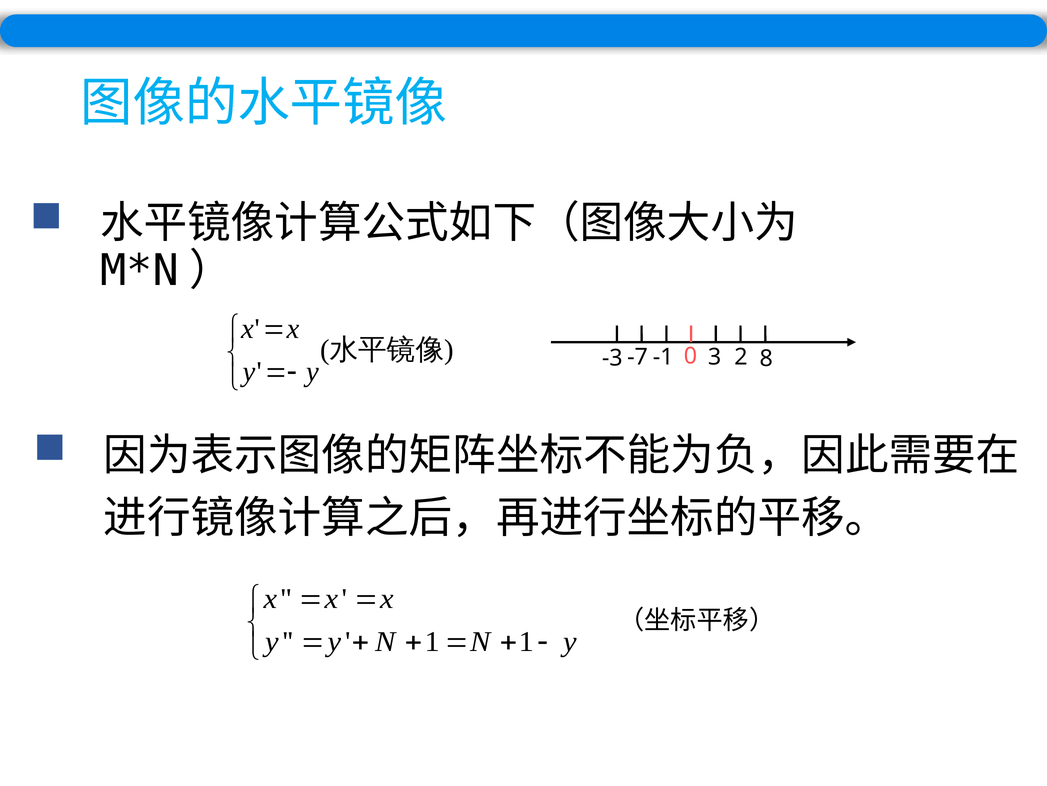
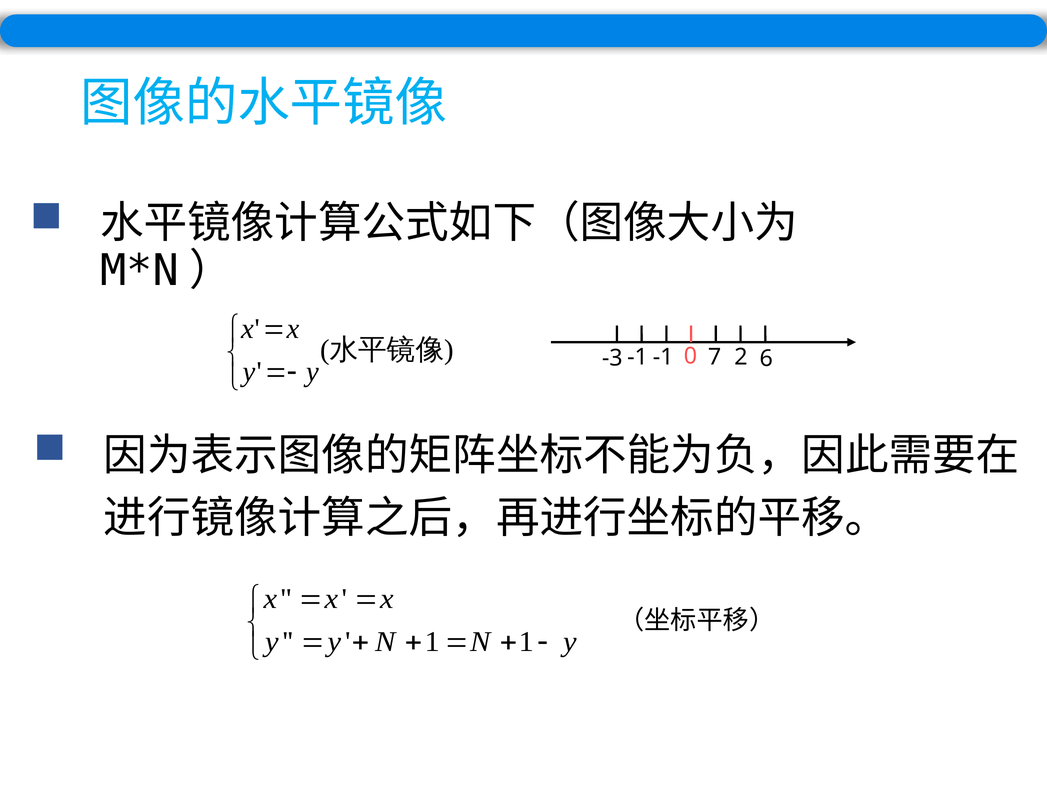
-7 at (638, 357): -7 -> -1
3: 3 -> 7
8: 8 -> 6
